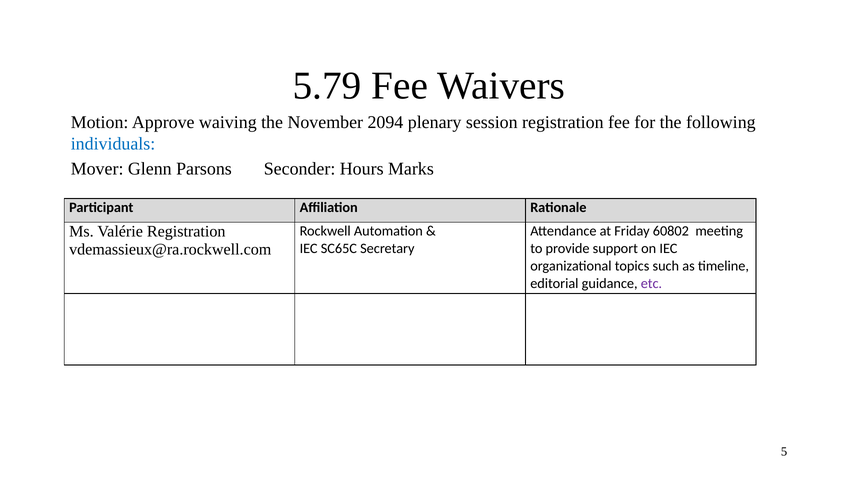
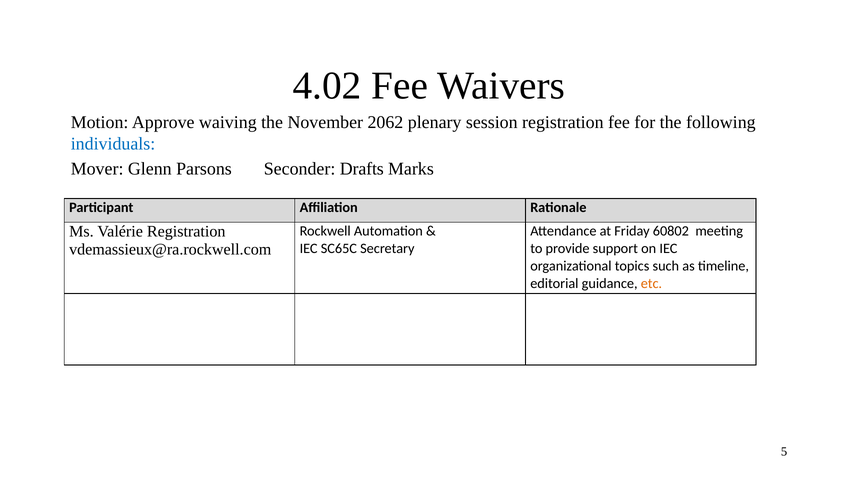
5.79: 5.79 -> 4.02
2094: 2094 -> 2062
Hours: Hours -> Drafts
etc colour: purple -> orange
